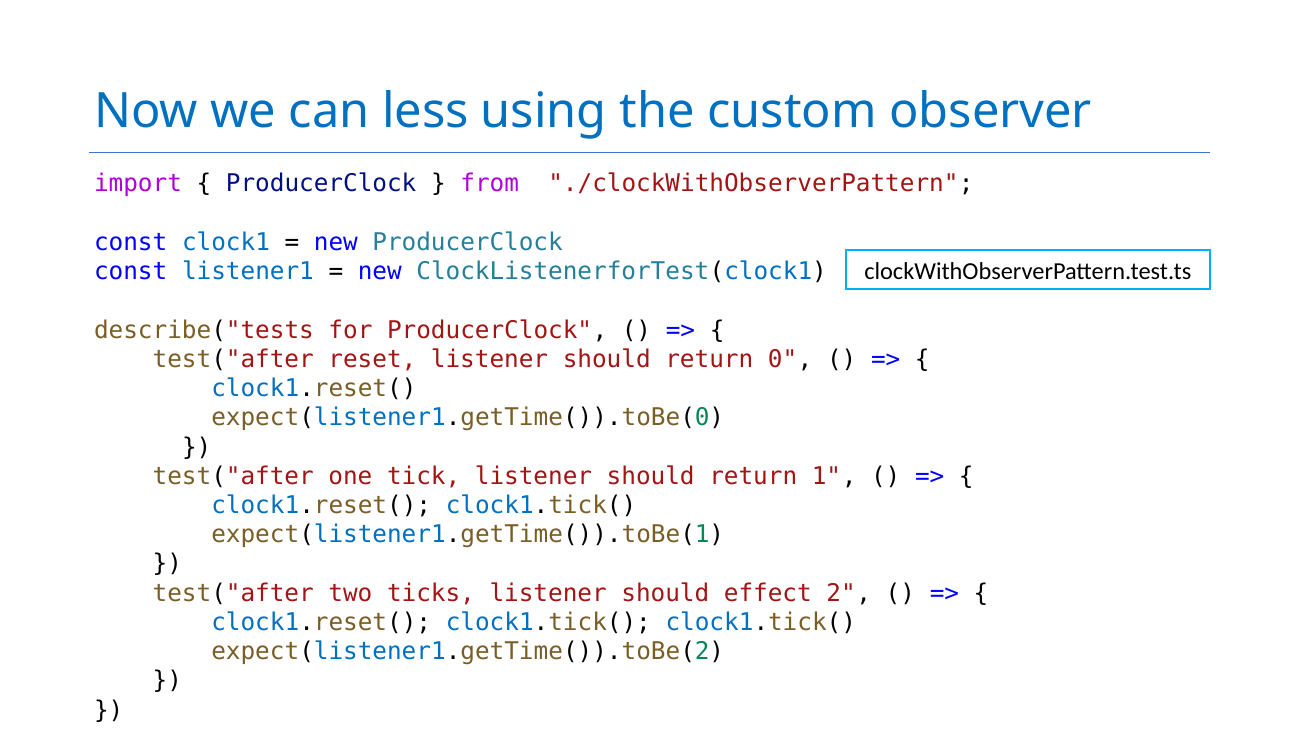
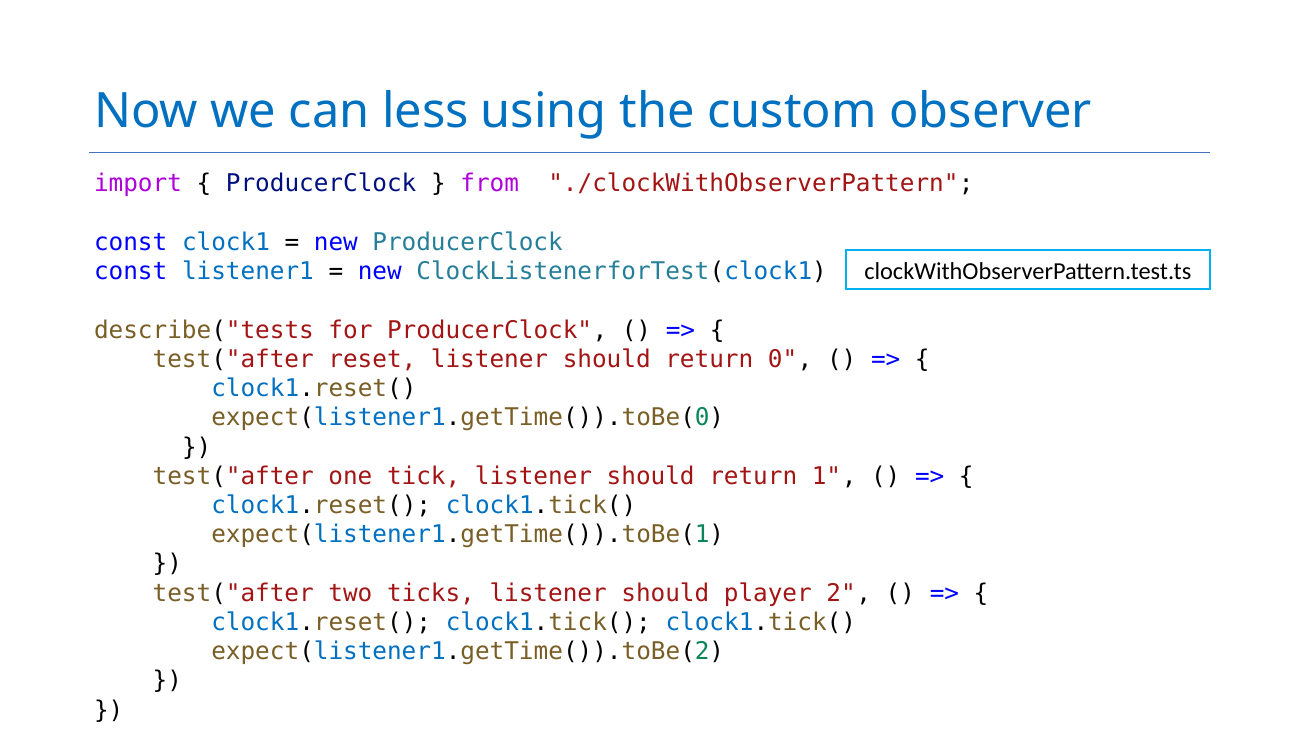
effect: effect -> player
